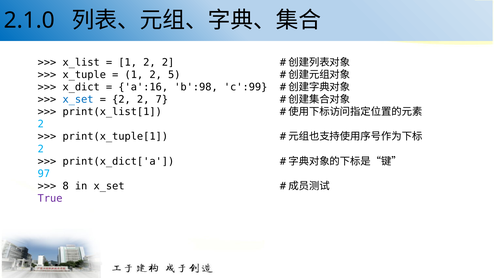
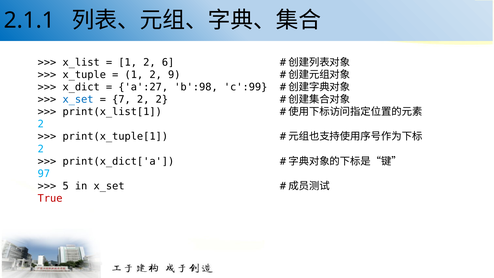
2.1.0: 2.1.0 -> 2.1.1
1 2 2: 2 -> 6
5: 5 -> 9
a':16: a':16 -> a':27
2 at (121, 99): 2 -> 7
2 7: 7 -> 2
8: 8 -> 5
True colour: purple -> red
